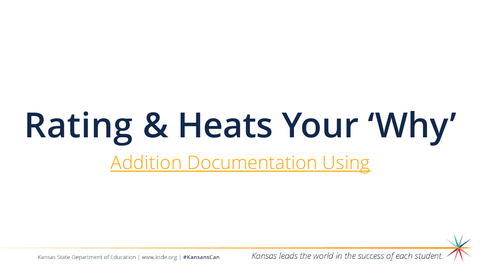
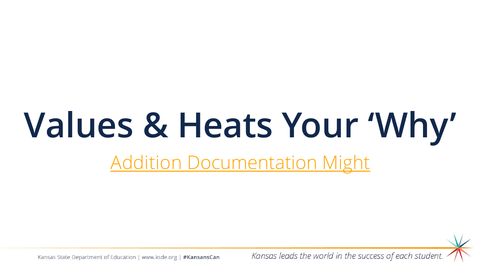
Rating: Rating -> Values
Using: Using -> Might
